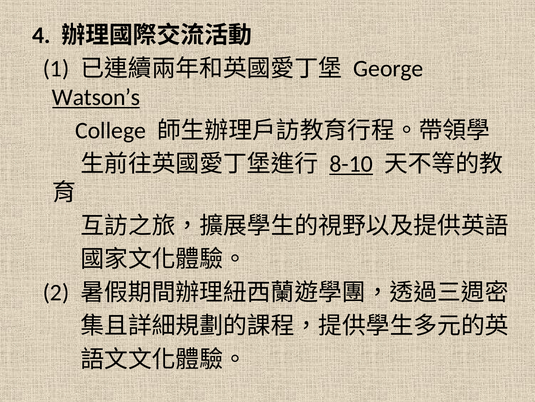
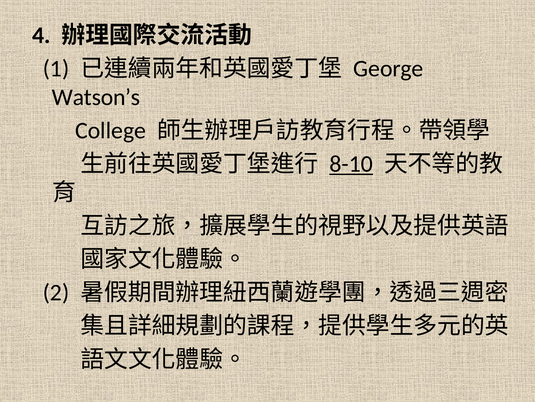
Watson’s underline: present -> none
